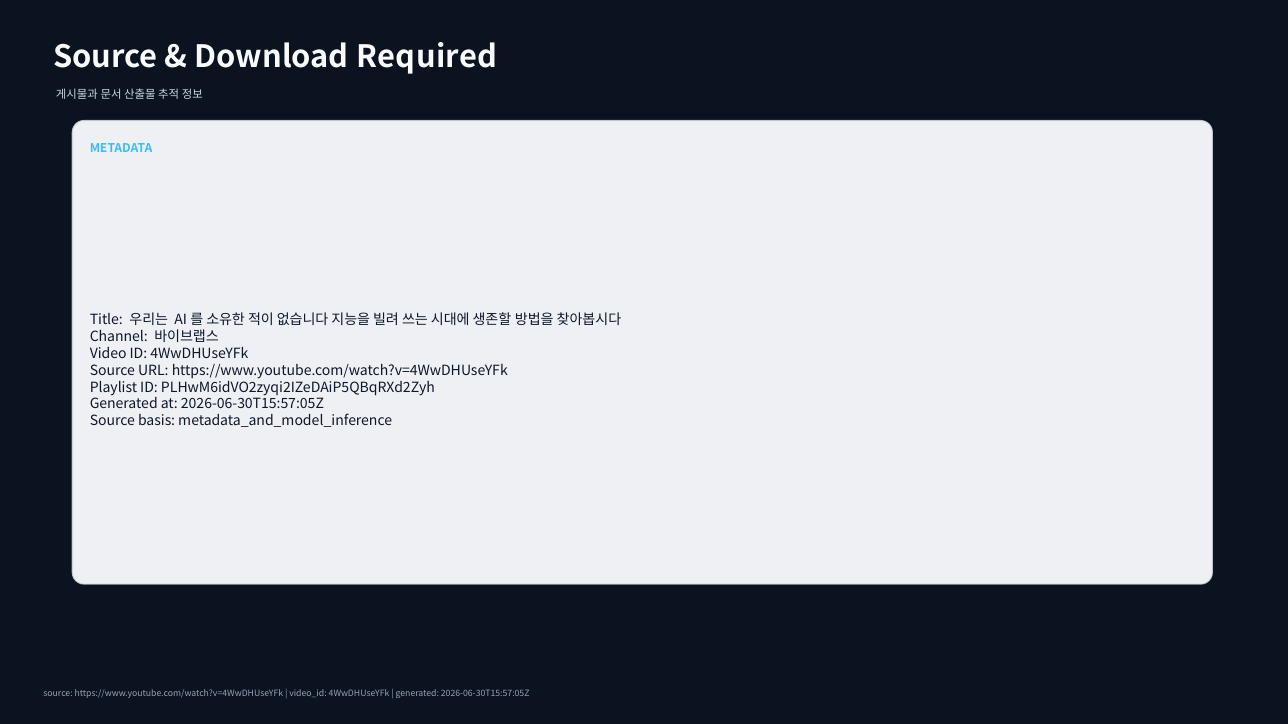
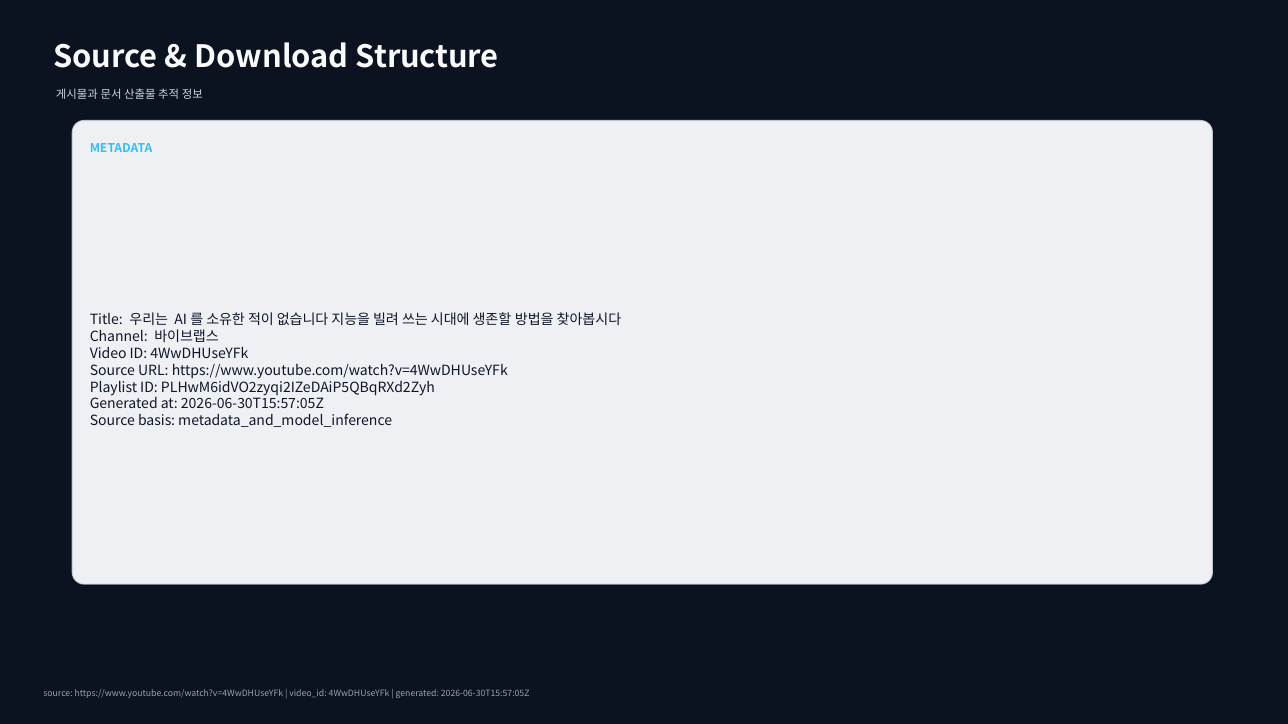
Required: Required -> Structure
